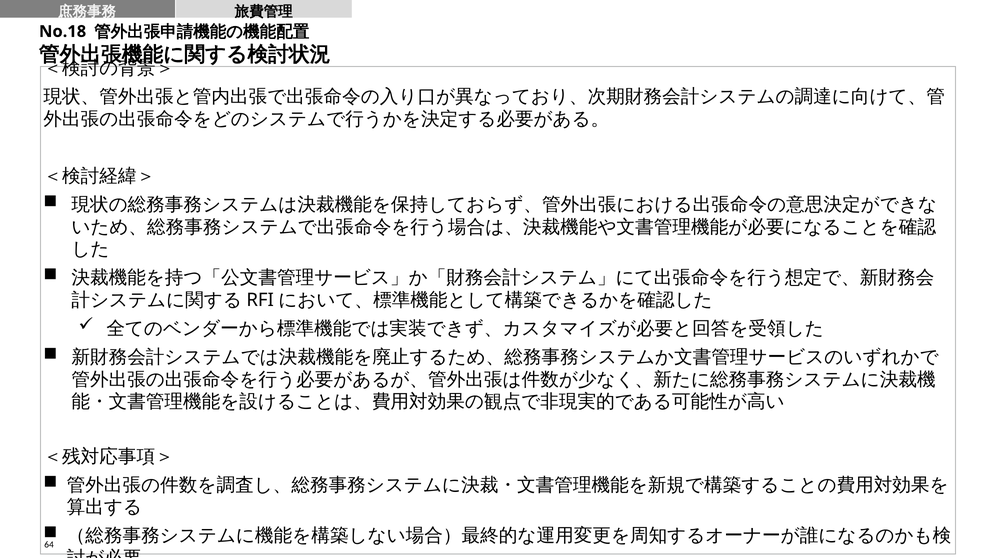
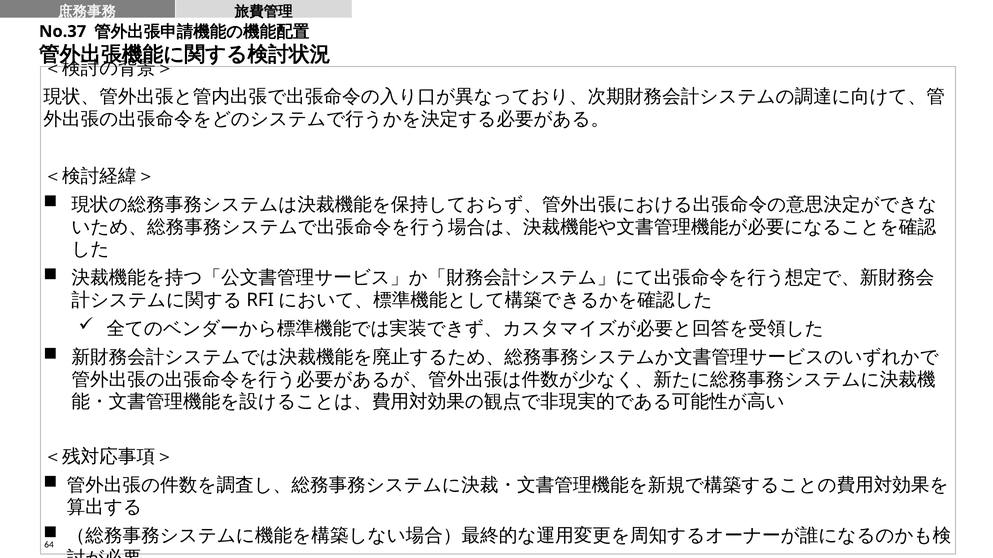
No.18: No.18 -> No.37
